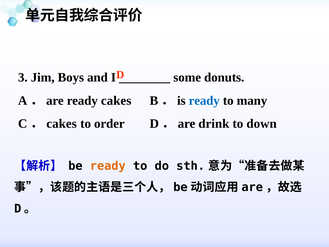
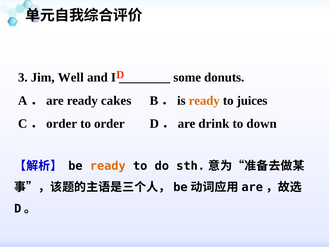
Boys: Boys -> Well
ready at (204, 100) colour: blue -> orange
many: many -> juices
cakes at (62, 123): cakes -> order
